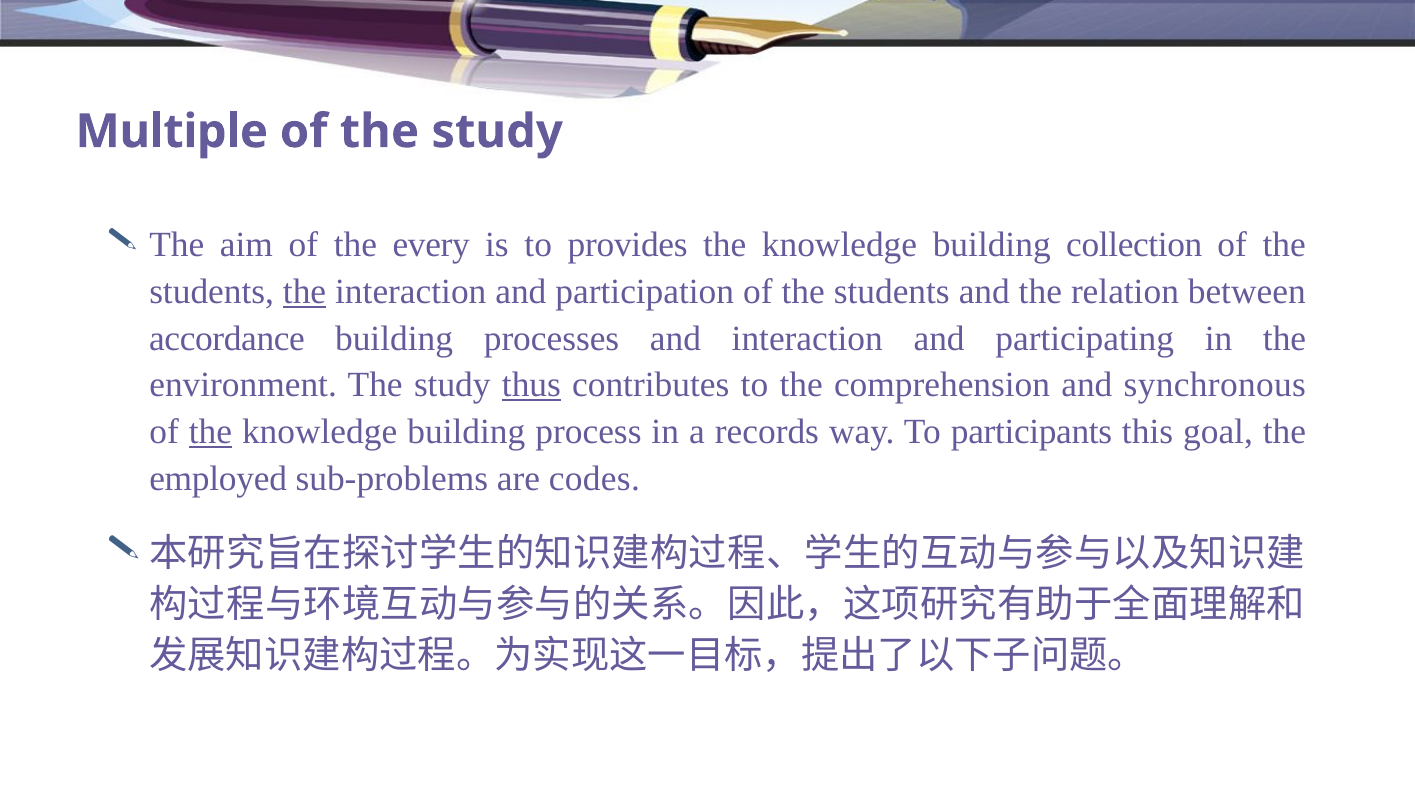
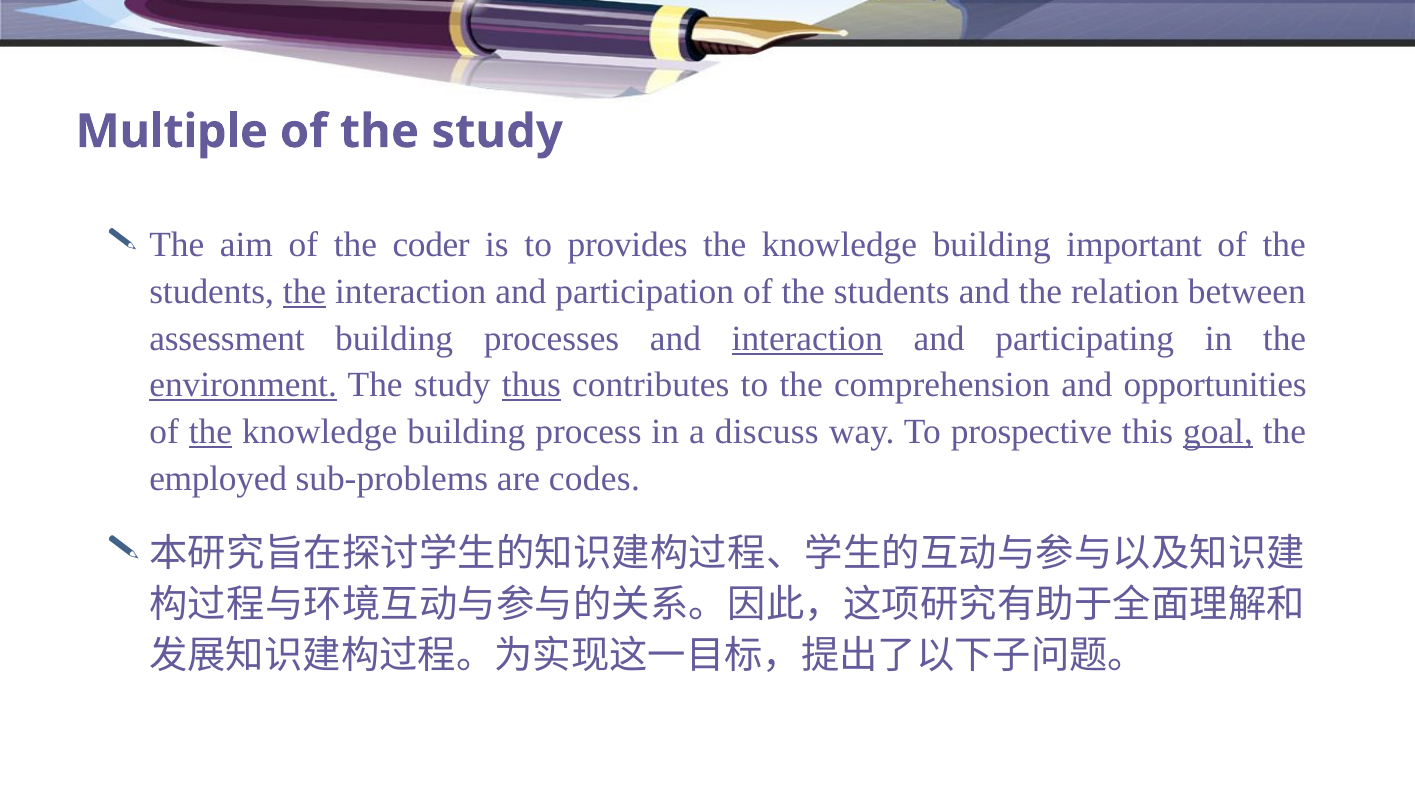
every: every -> coder
collection: collection -> important
accordance: accordance -> assessment
interaction at (807, 338) underline: none -> present
environment underline: none -> present
synchronous: synchronous -> opportunities
records: records -> discuss
participants: participants -> prospective
goal underline: none -> present
